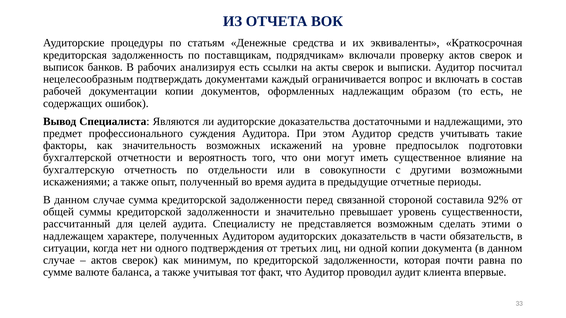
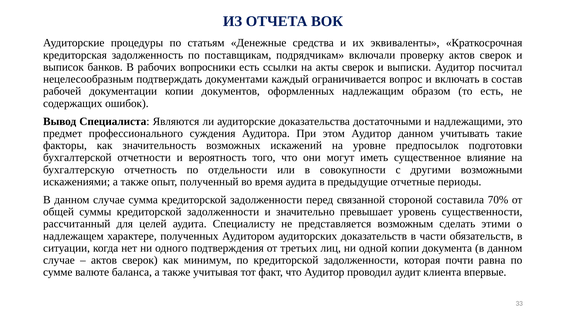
анализируя: анализируя -> вопросники
Аудитор средств: средств -> данном
92%: 92% -> 70%
